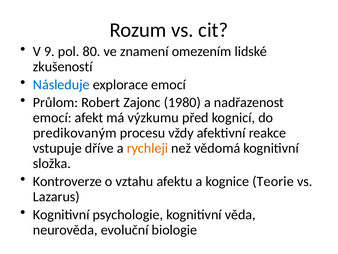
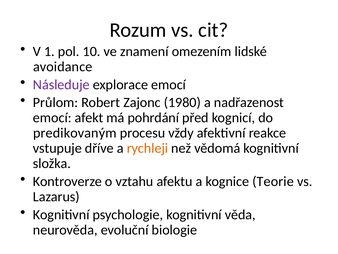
9: 9 -> 1
80: 80 -> 10
zkušeností: zkušeností -> avoidance
Následuje colour: blue -> purple
výzkumu: výzkumu -> pohrdání
